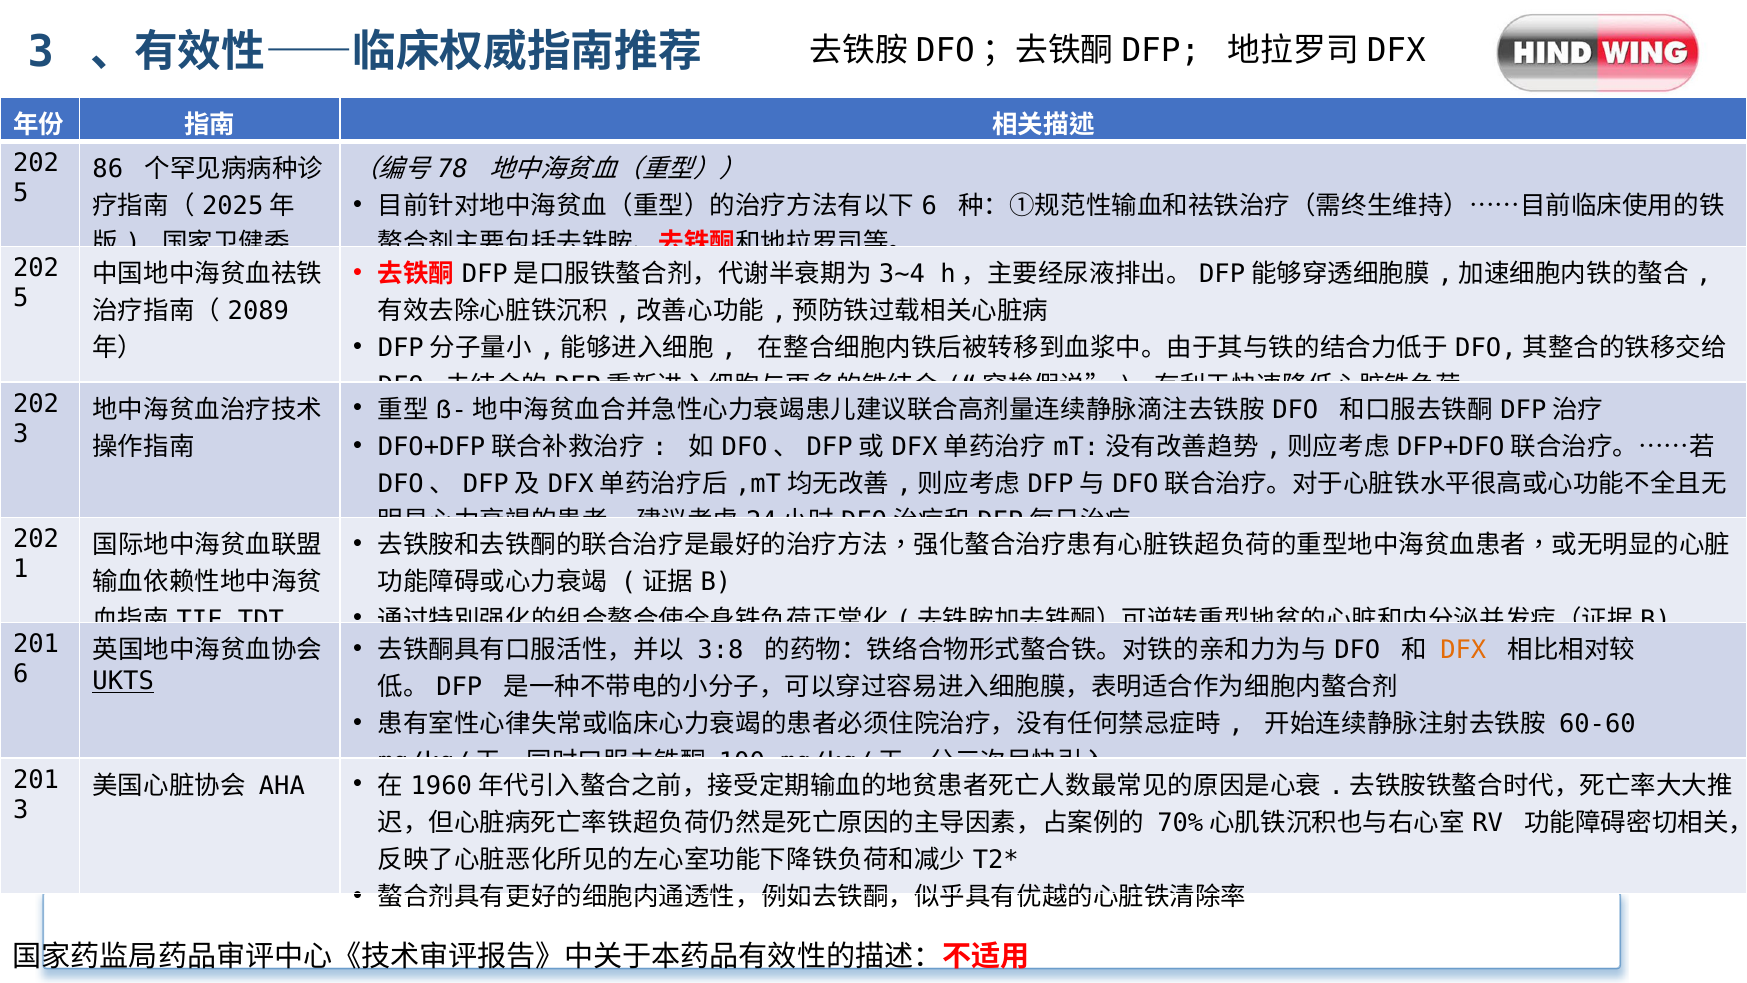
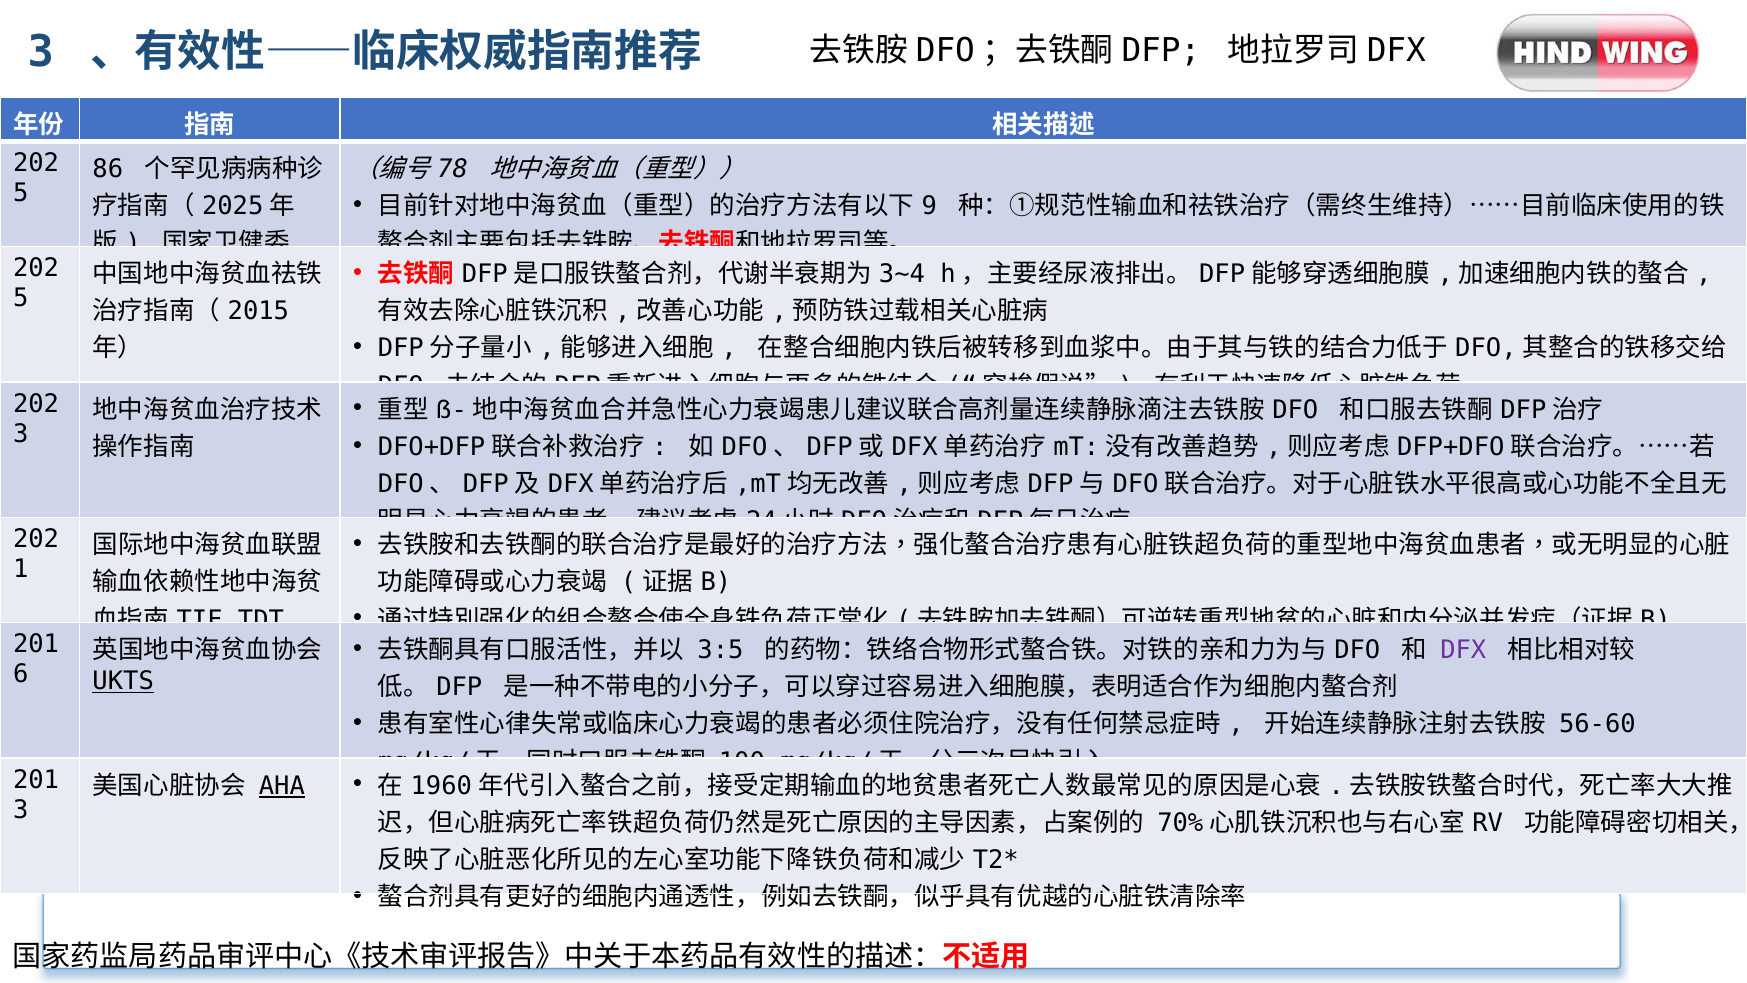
6 at (929, 206): 6 -> 9
2089: 2089 -> 2015
3:8: 3:8 -> 3:5
DFX colour: orange -> purple
60-60: 60-60 -> 56-60
AHA underline: none -> present
